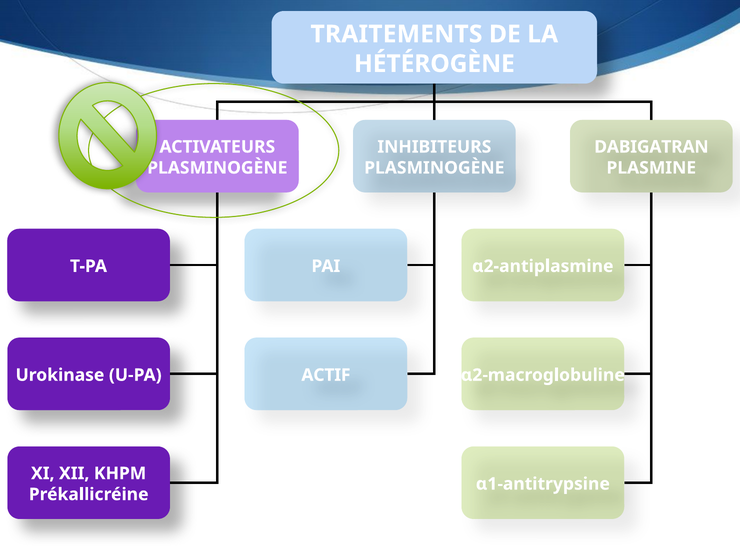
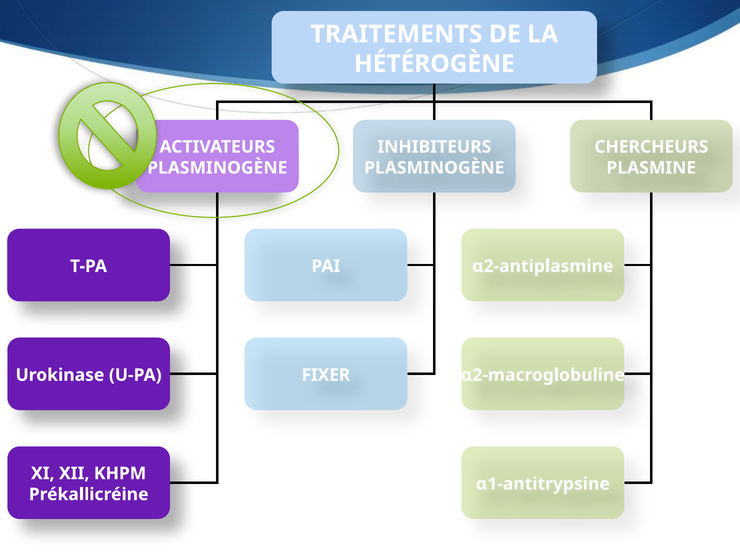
DABIGATRAN: DABIGATRAN -> CHERCHEURS
ACTIF: ACTIF -> FIXER
